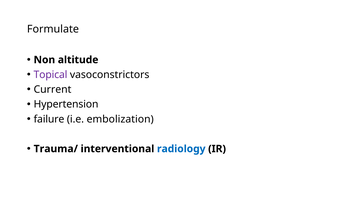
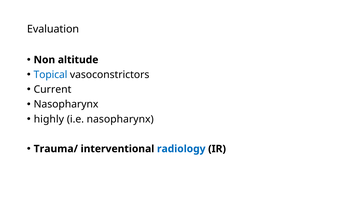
Formulate: Formulate -> Evaluation
Topical colour: purple -> blue
Hypertension at (66, 104): Hypertension -> Nasopharynx
failure: failure -> highly
i.e embolization: embolization -> nasopharynx
